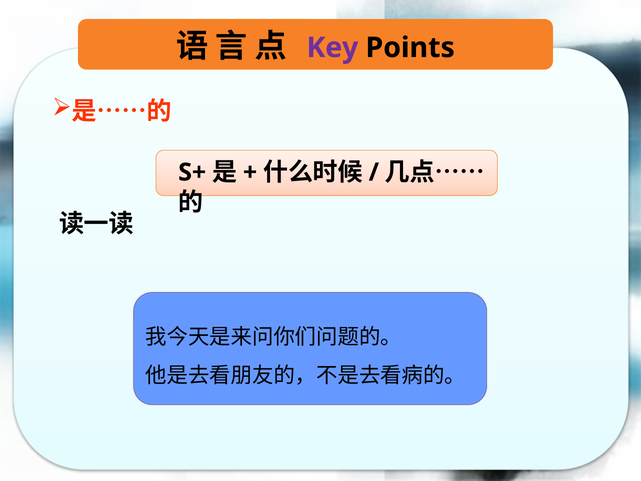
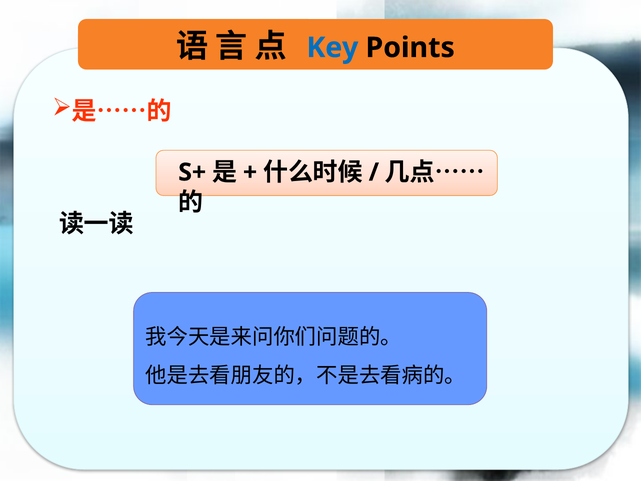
Key colour: purple -> blue
